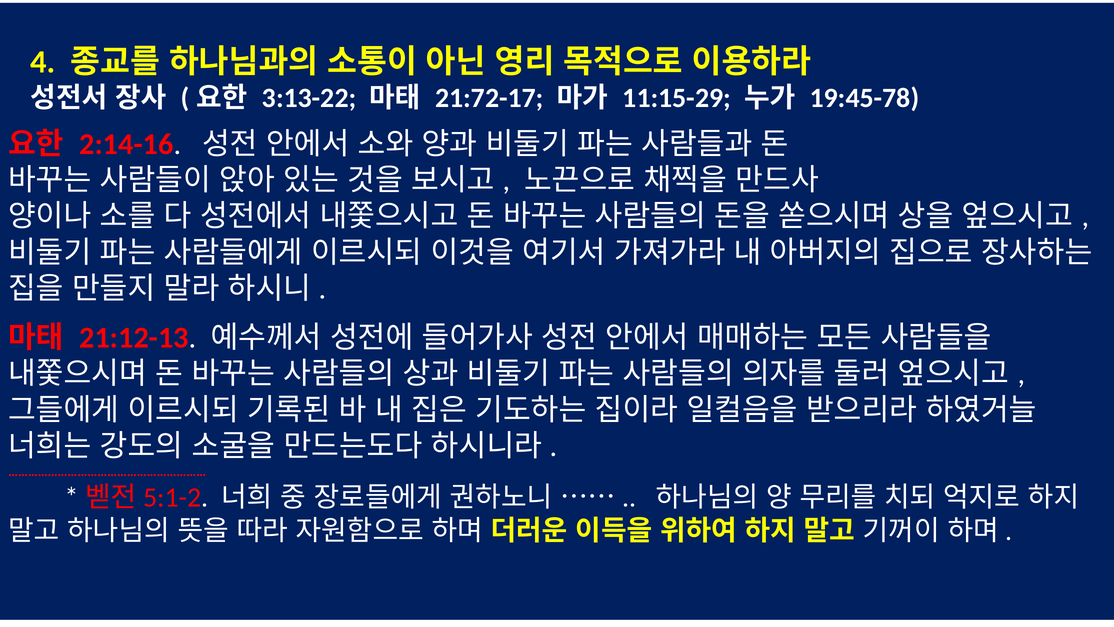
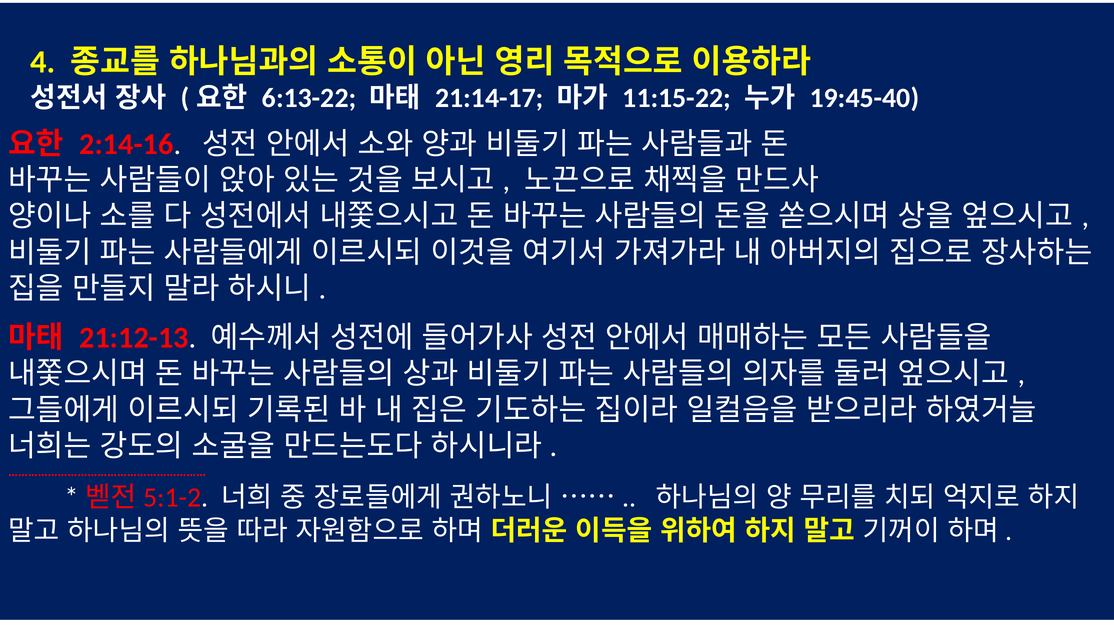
3:13-22: 3:13-22 -> 6:13-22
21:72-17: 21:72-17 -> 21:14-17
11:15-29: 11:15-29 -> 11:15-22
19:45-78: 19:45-78 -> 19:45-40
